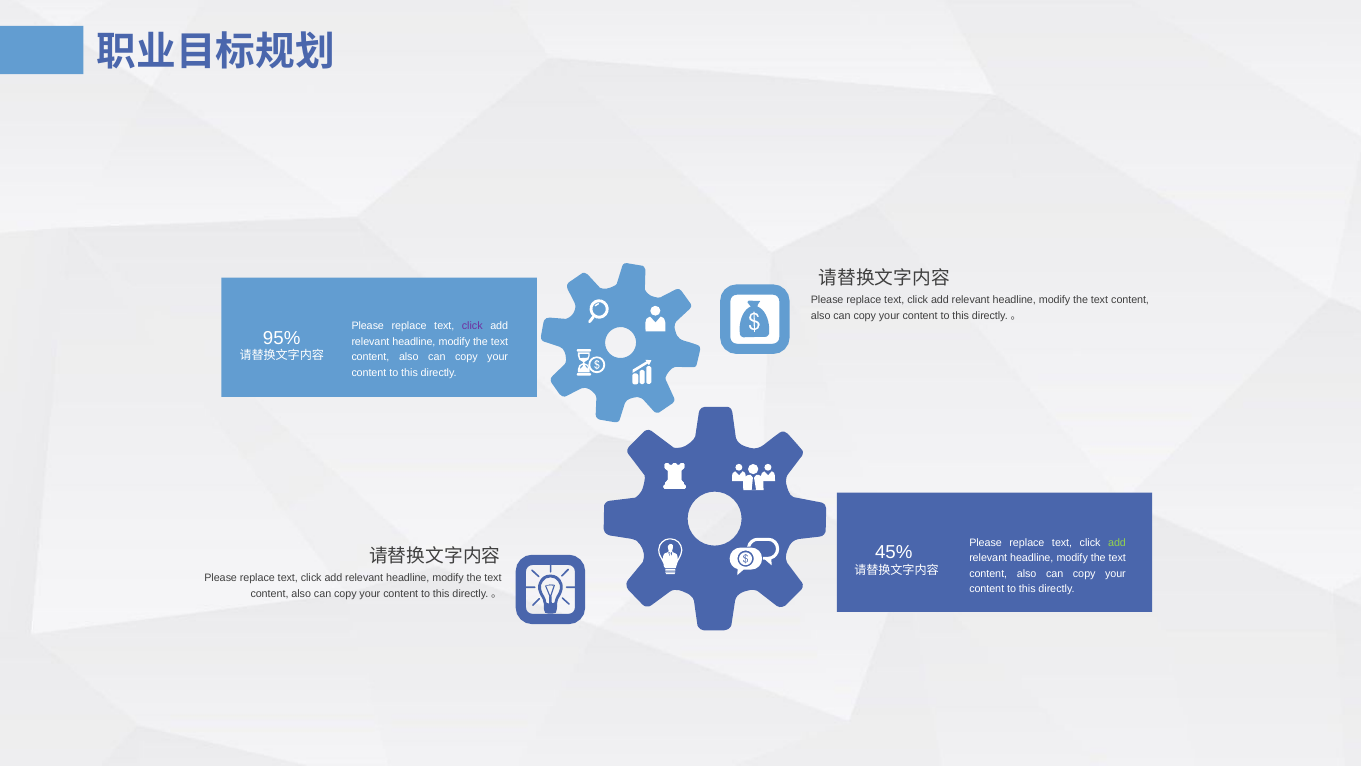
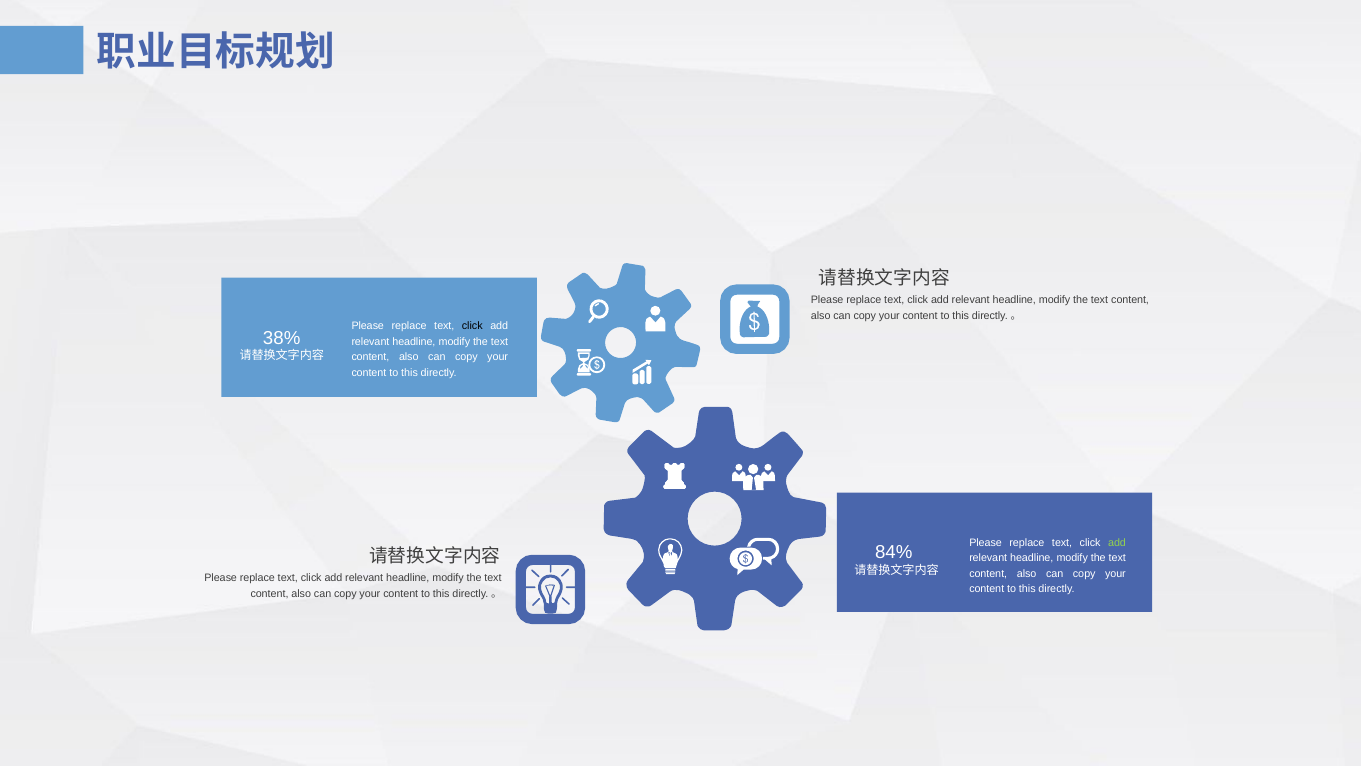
click at (472, 326) colour: purple -> black
95%: 95% -> 38%
45%: 45% -> 84%
